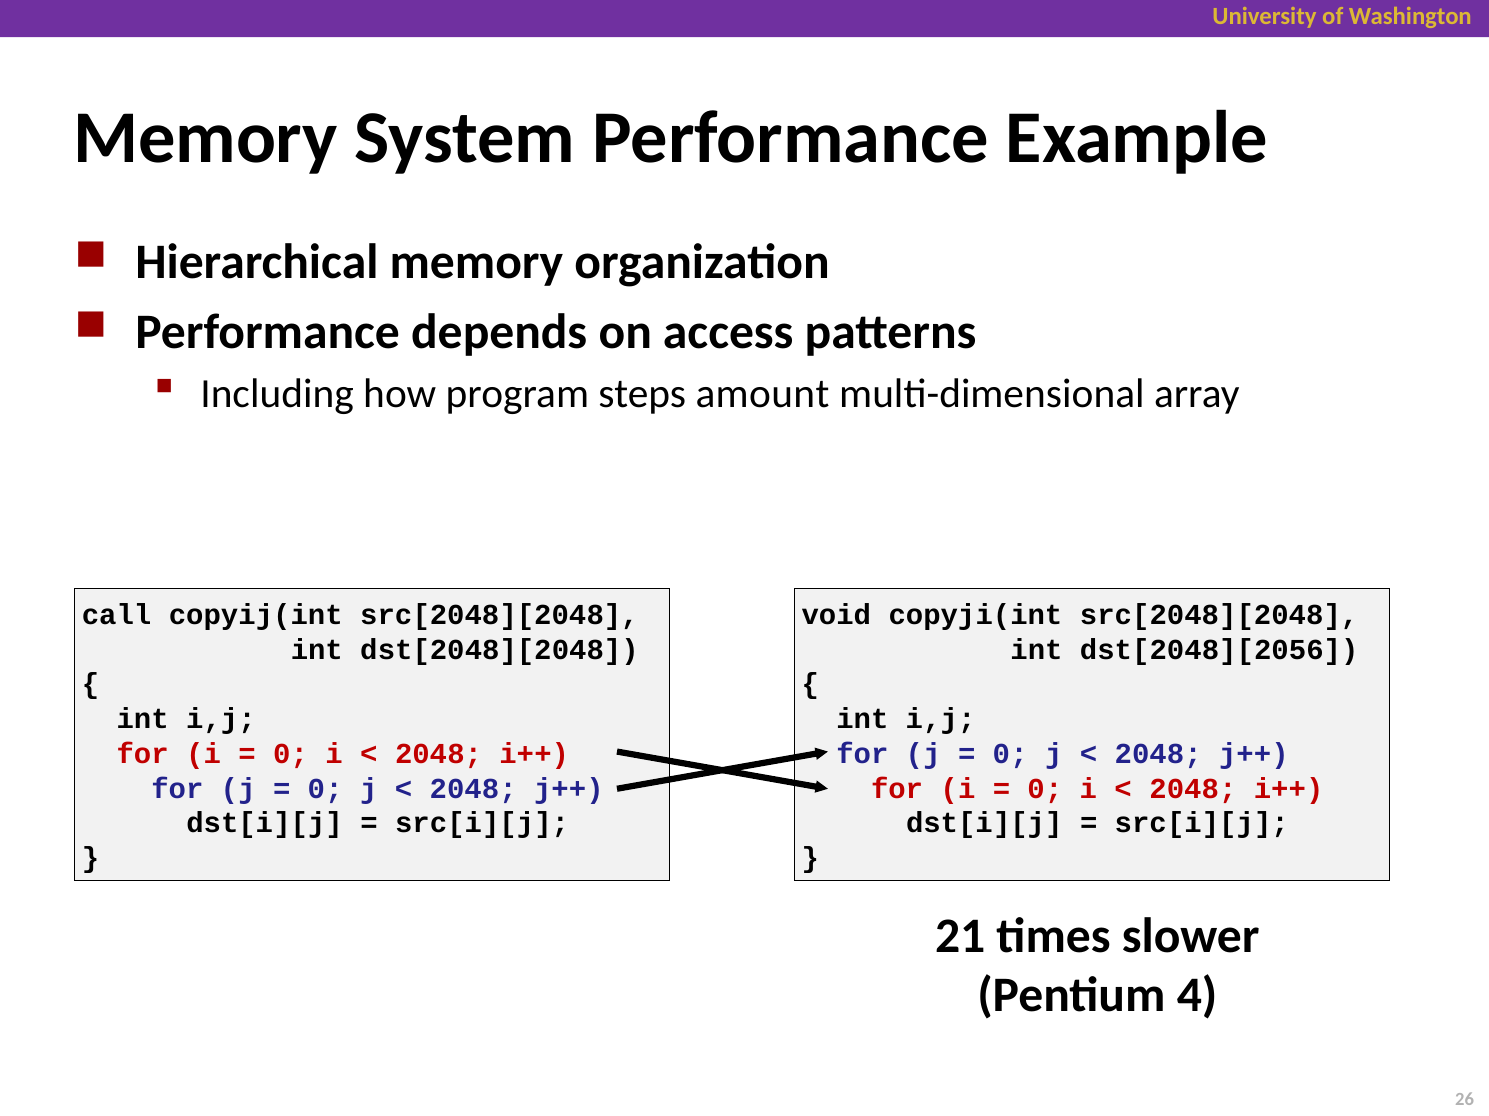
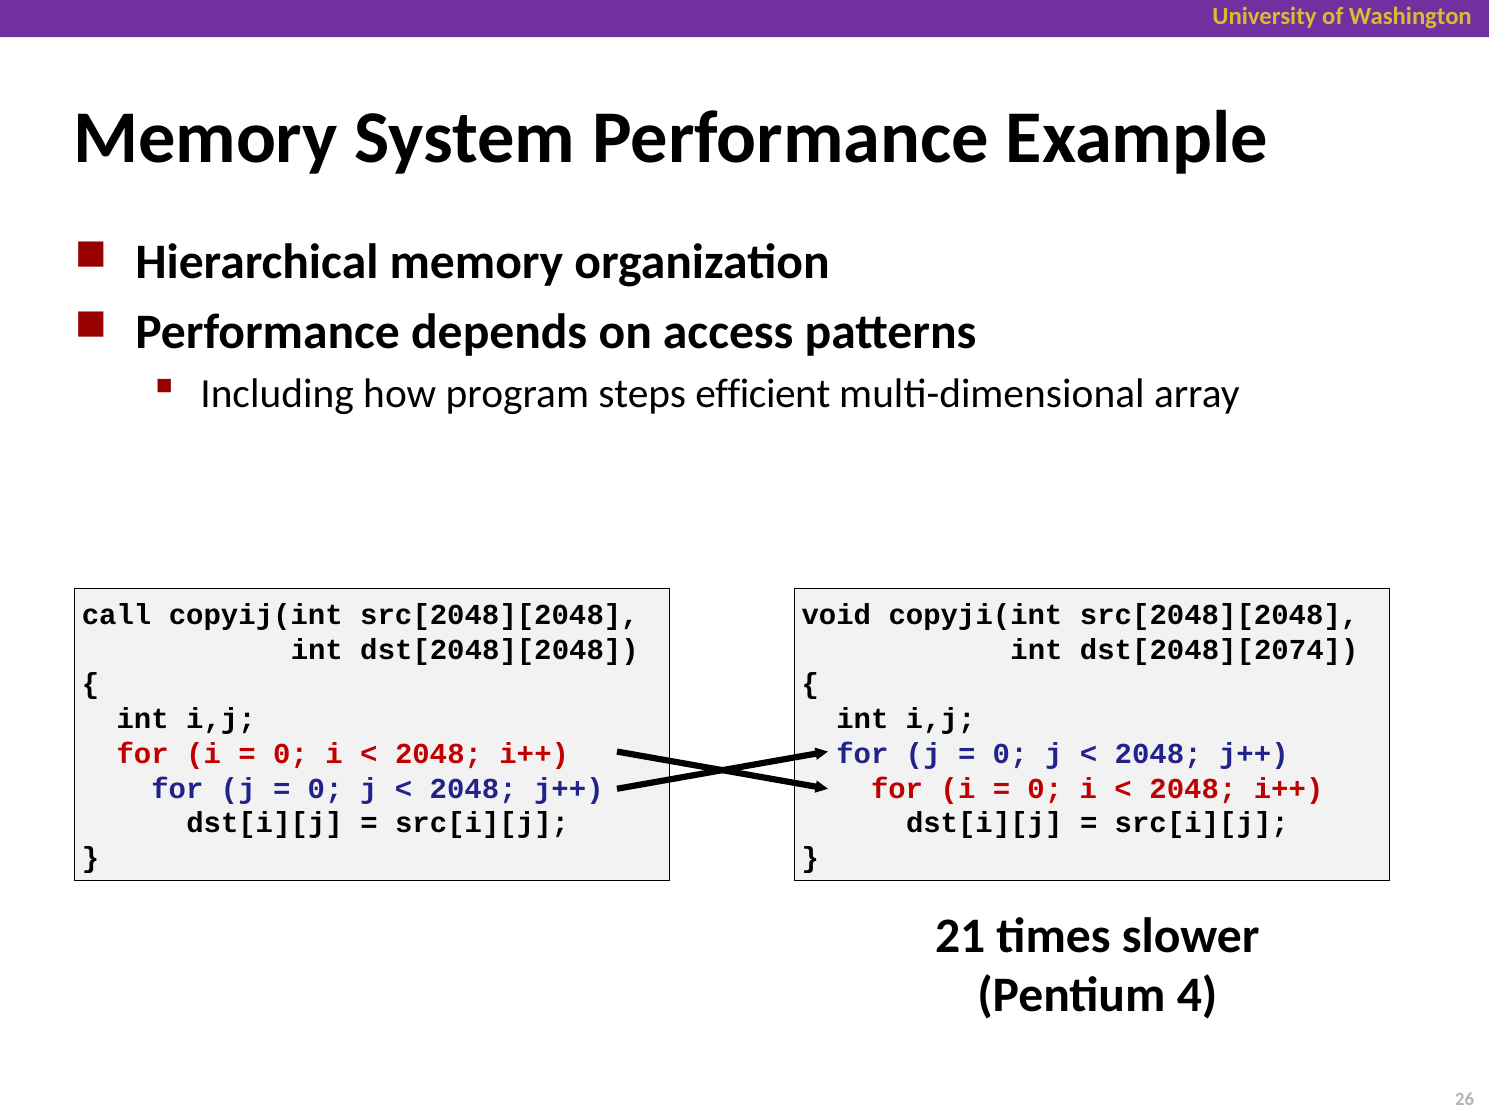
amount: amount -> efficient
dst[2048][2056: dst[2048][2056 -> dst[2048][2074
